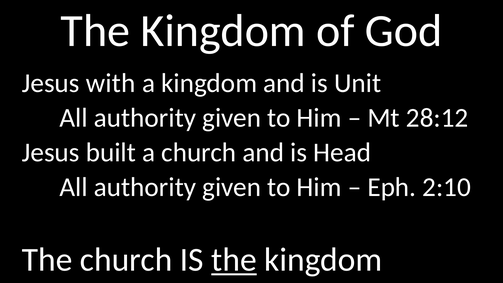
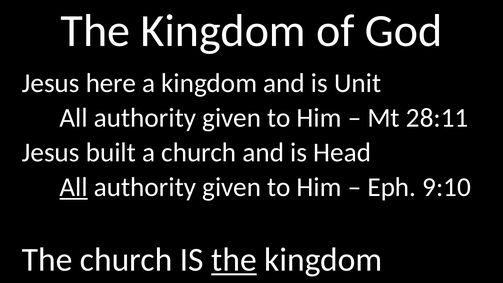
with: with -> here
28:12: 28:12 -> 28:11
All at (74, 187) underline: none -> present
2:10: 2:10 -> 9:10
